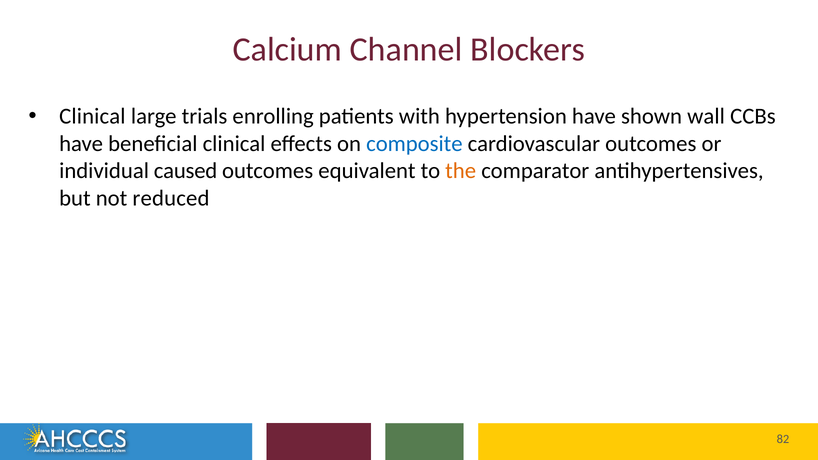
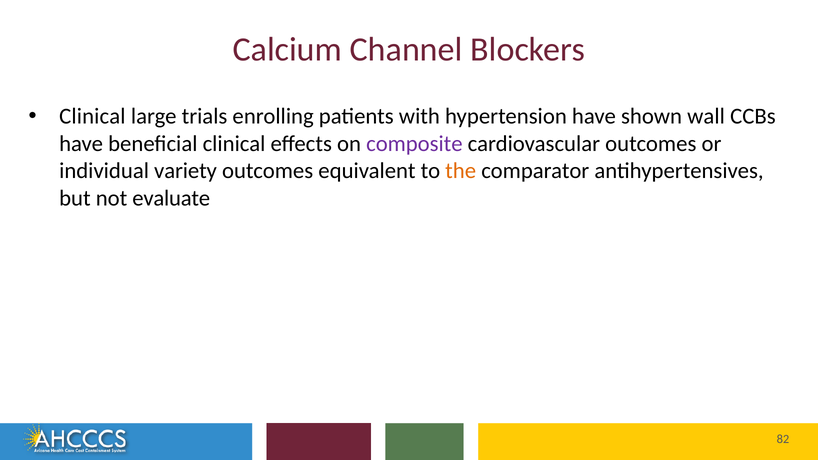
composite colour: blue -> purple
caused: caused -> variety
reduced: reduced -> evaluate
